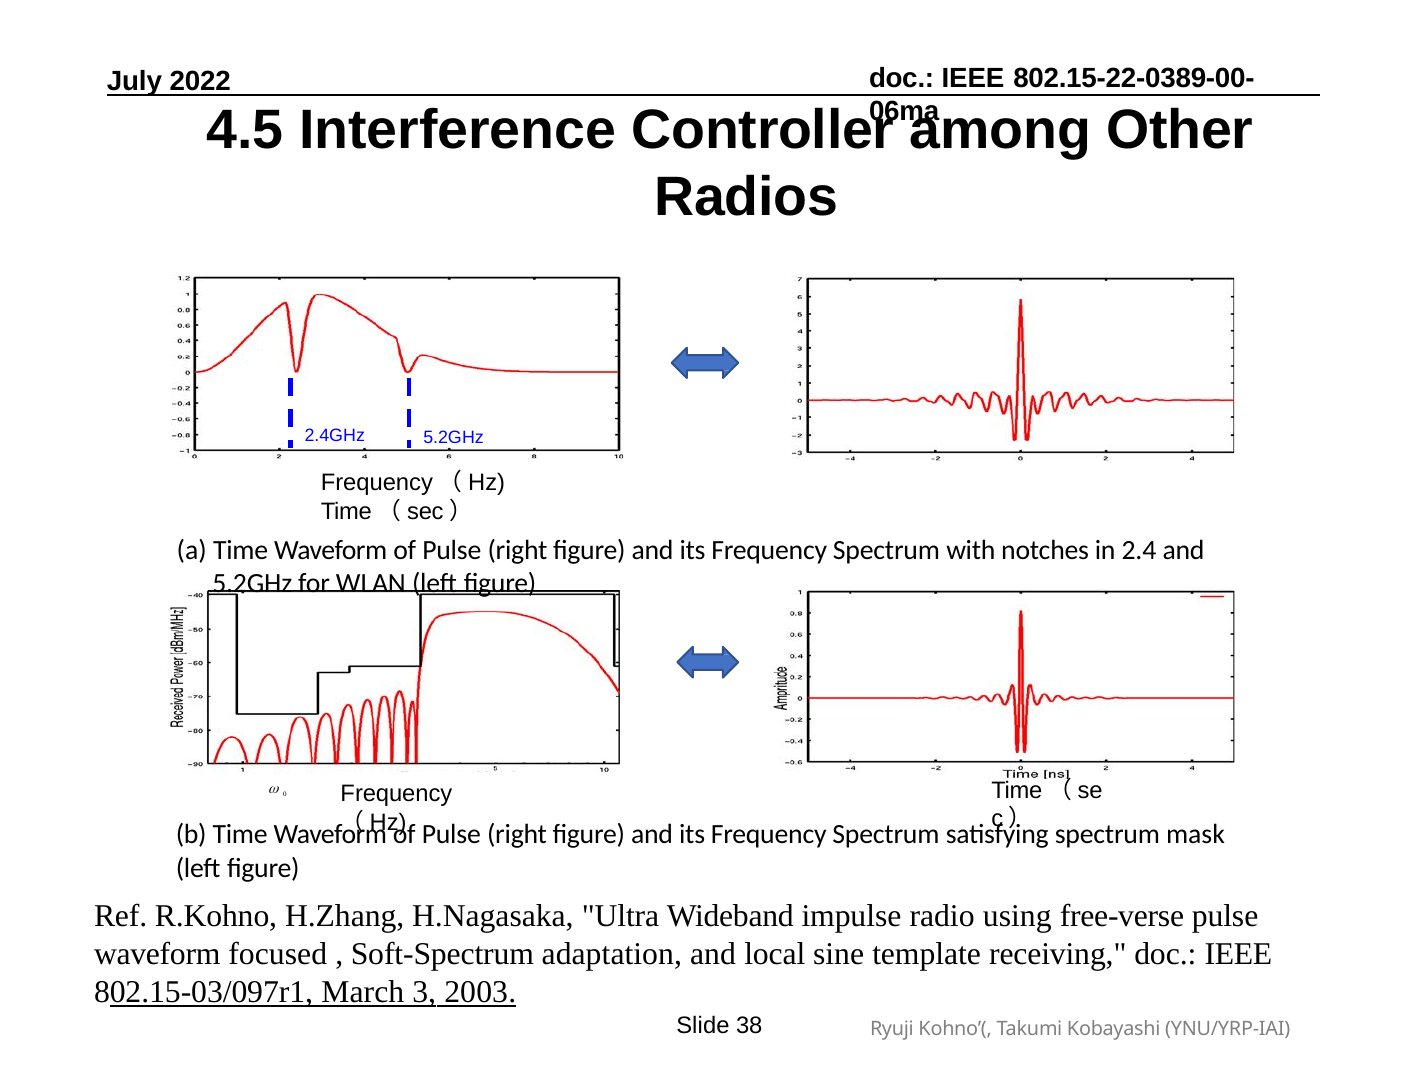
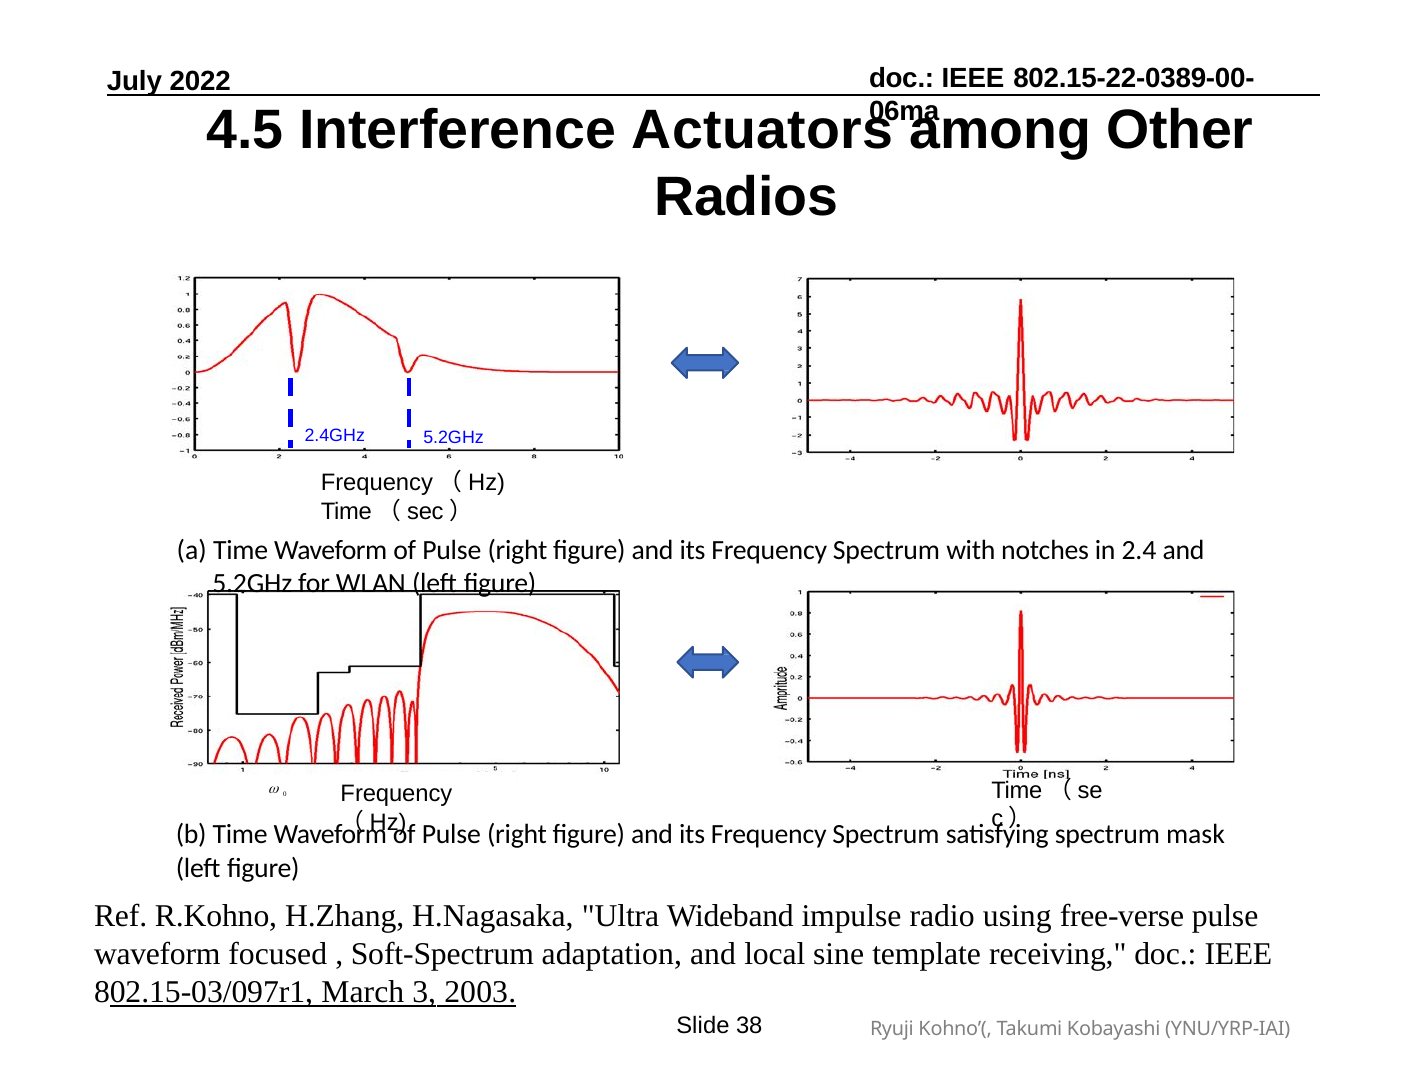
Controller: Controller -> Actuators
